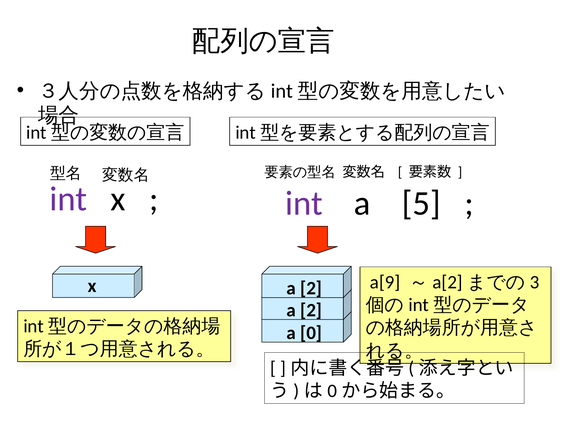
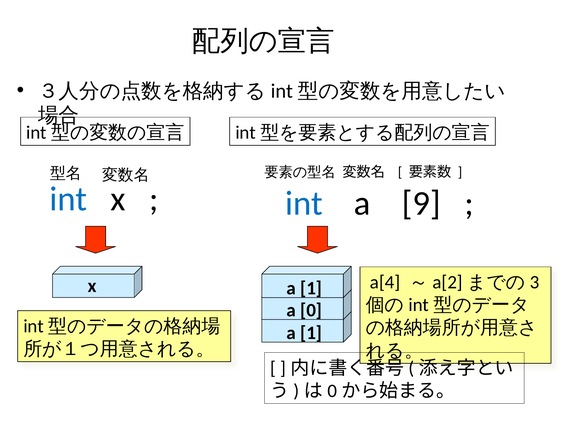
int at (68, 199) colour: purple -> blue
int at (304, 204) colour: purple -> blue
5: 5 -> 9
a[9: a[9 -> a[4
2 at (311, 288): 2 -> 1
2 at (311, 310): 2 -> 0
0 at (311, 333): 0 -> 1
